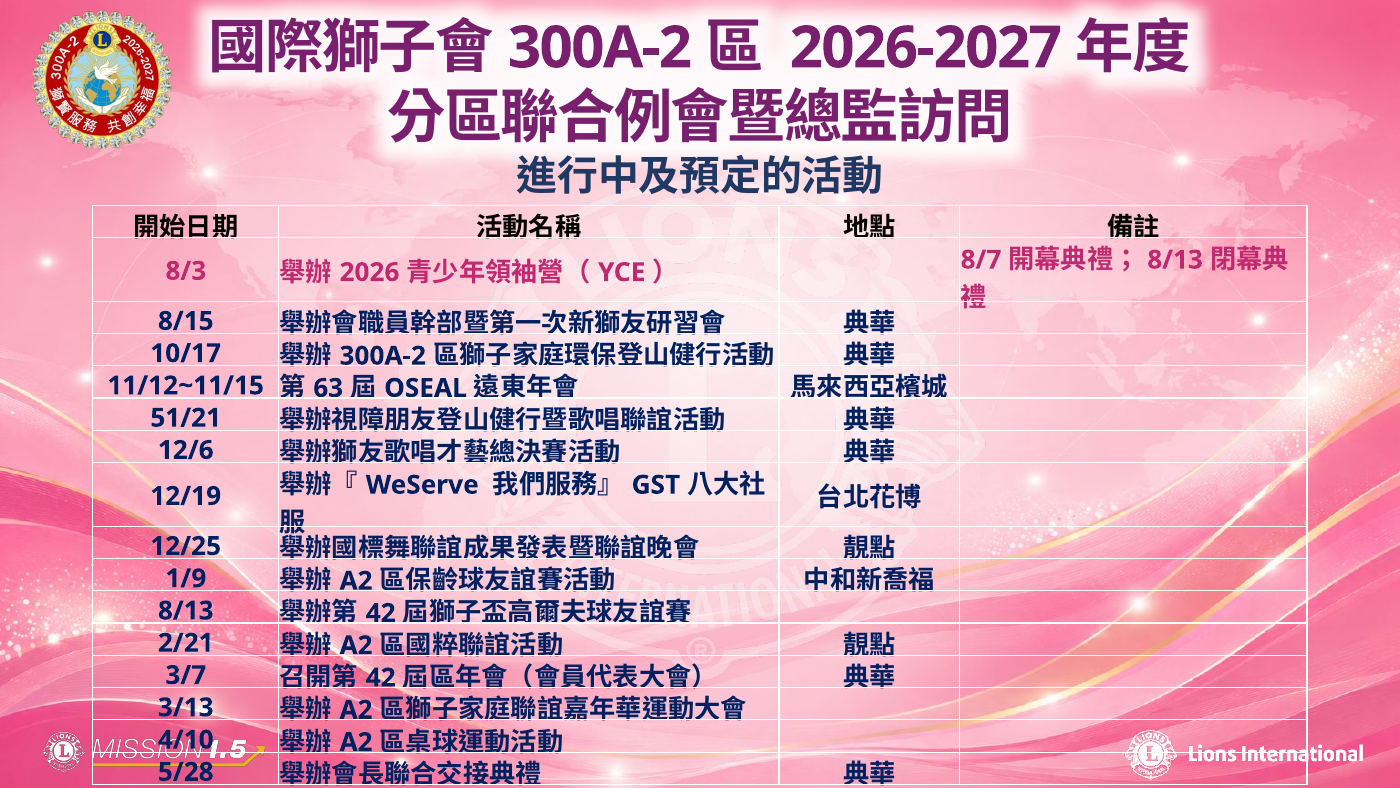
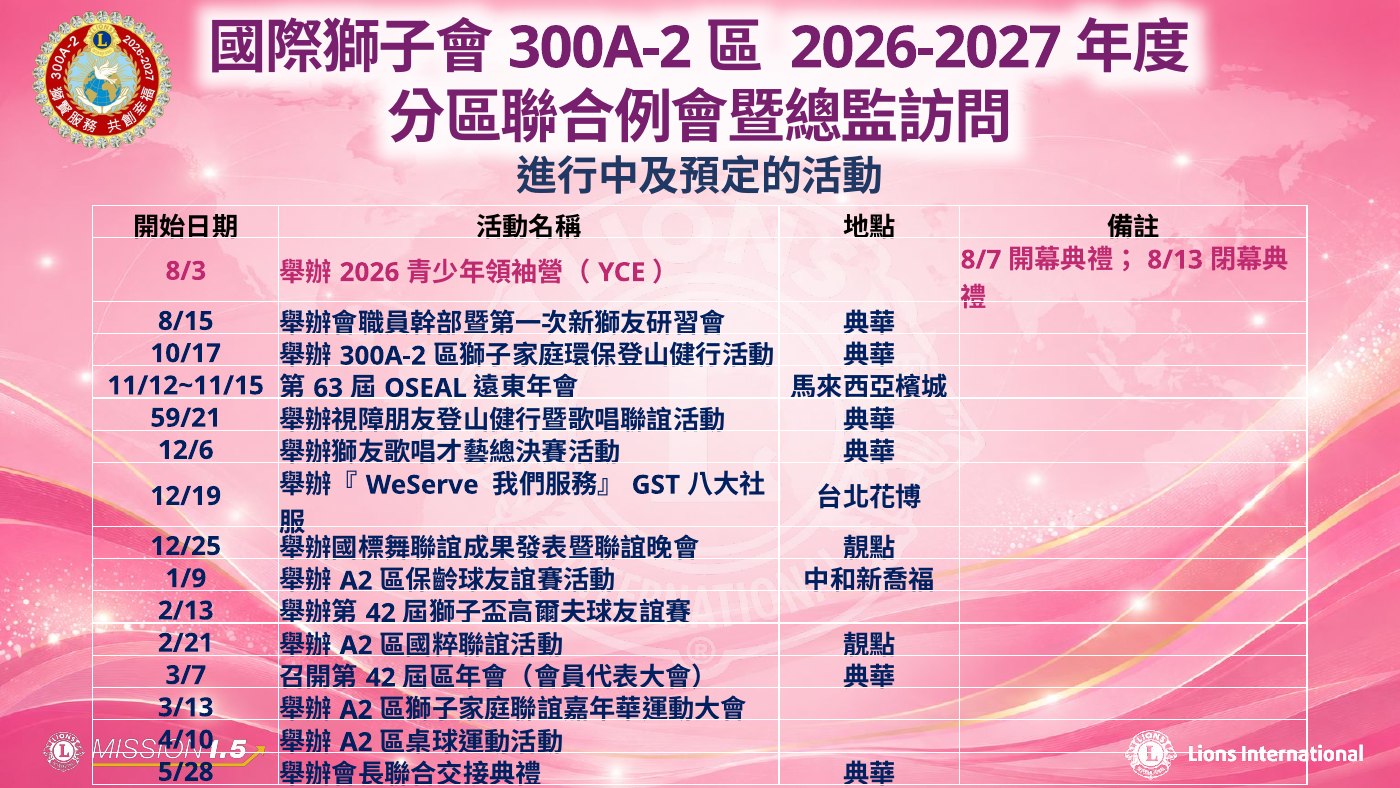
51/21: 51/21 -> 59/21
8/13 at (186, 610): 8/13 -> 2/13
